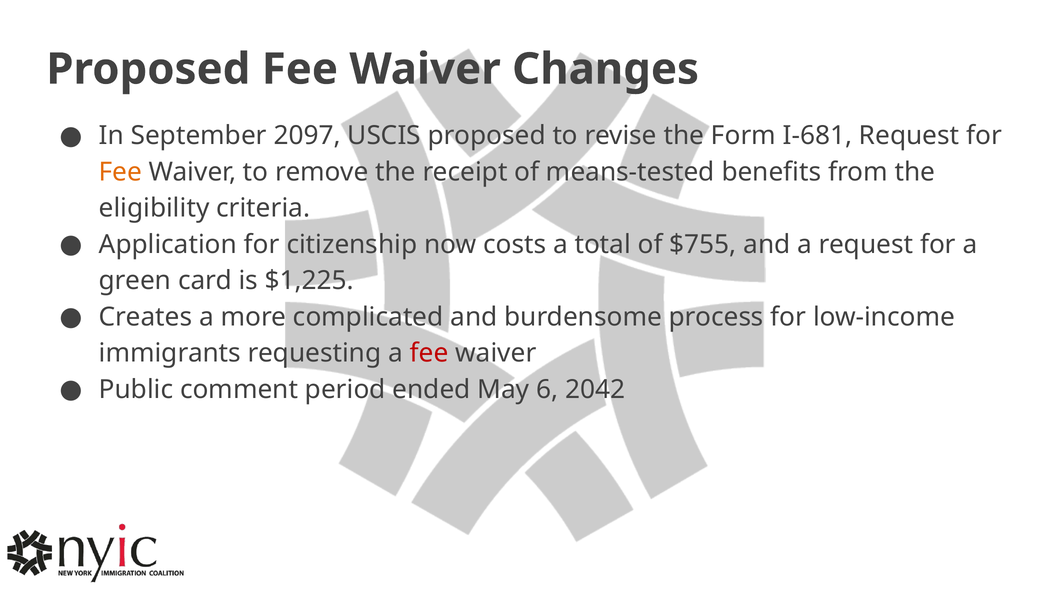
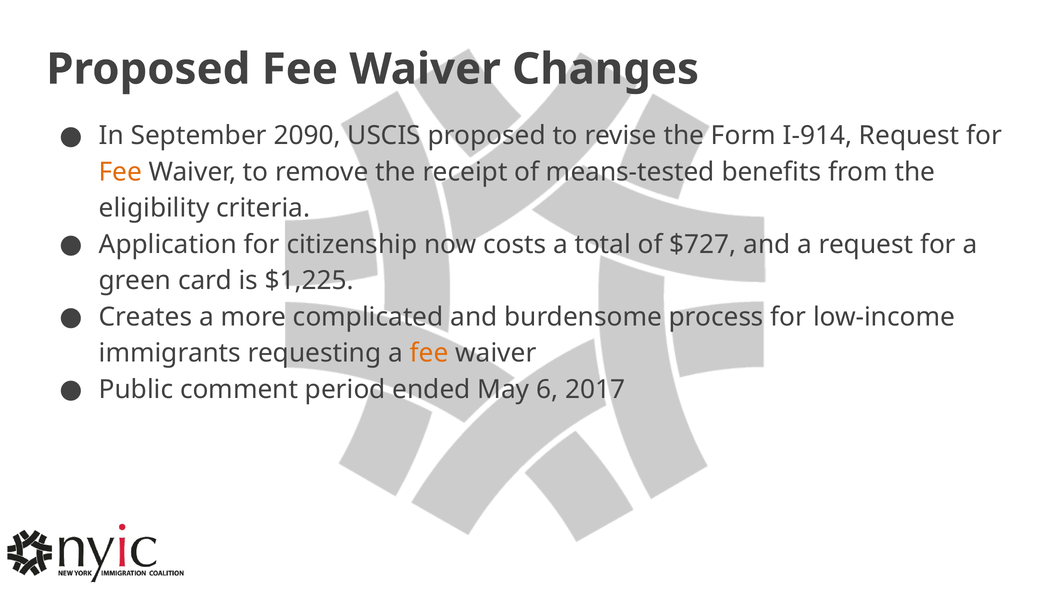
2097: 2097 -> 2090
I-681: I-681 -> I-914
$755: $755 -> $727
fee at (429, 353) colour: red -> orange
2042: 2042 -> 2017
